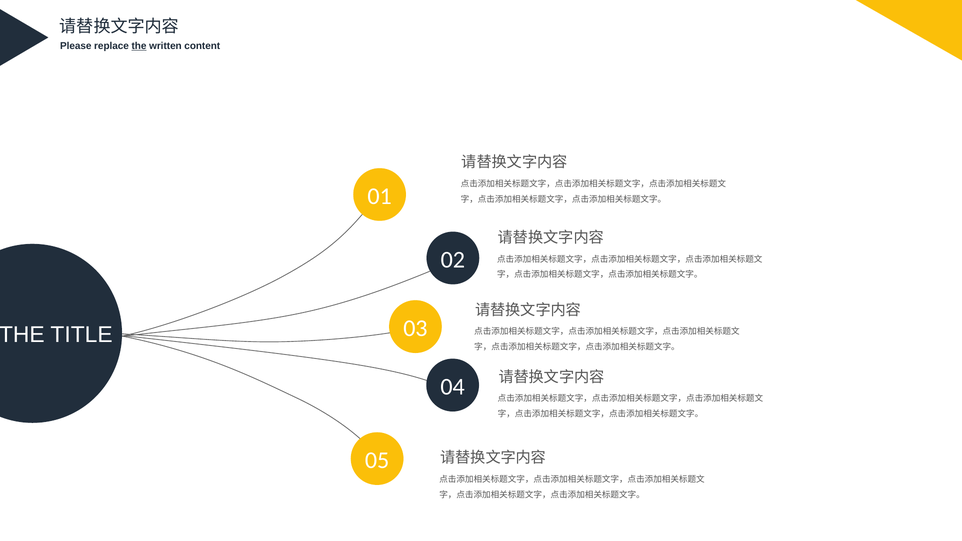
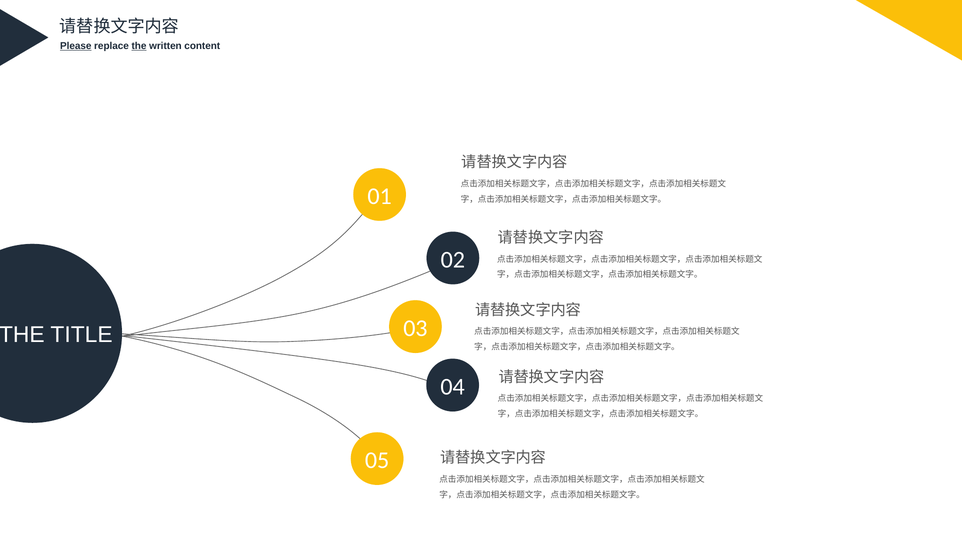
Please underline: none -> present
